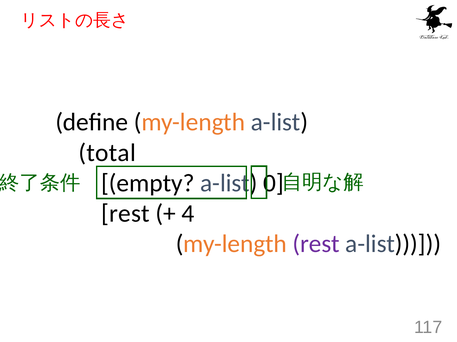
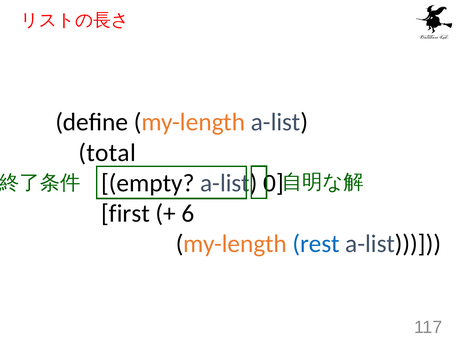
rest at (125, 214): rest -> first
4: 4 -> 6
rest at (316, 244) colour: purple -> blue
